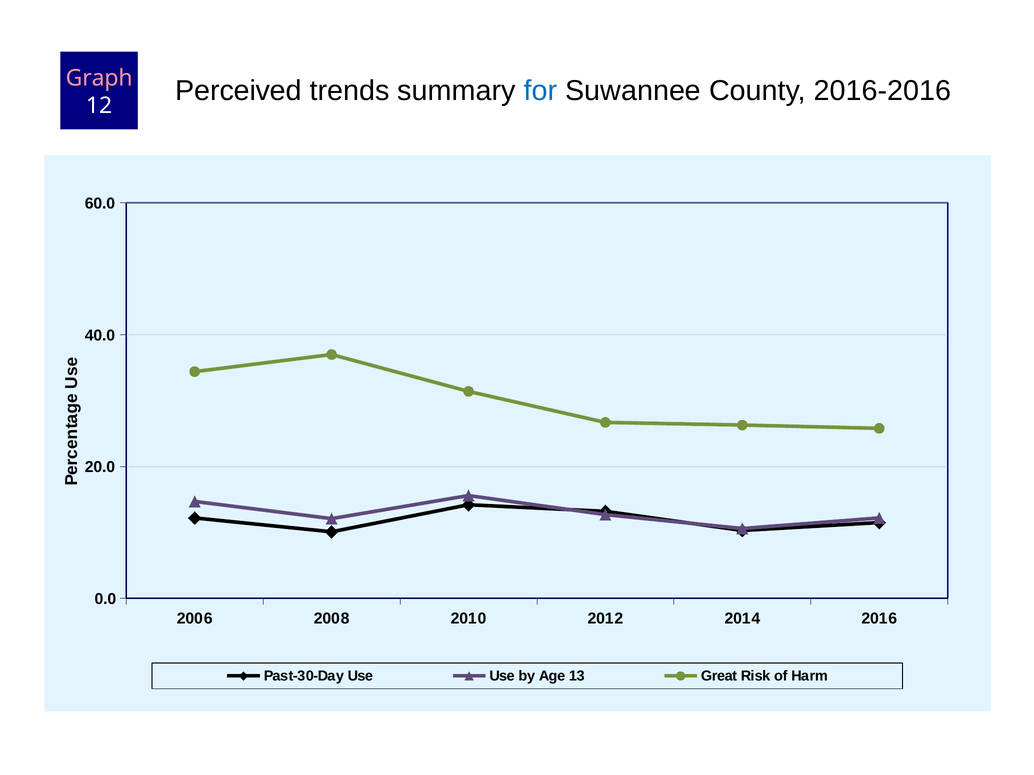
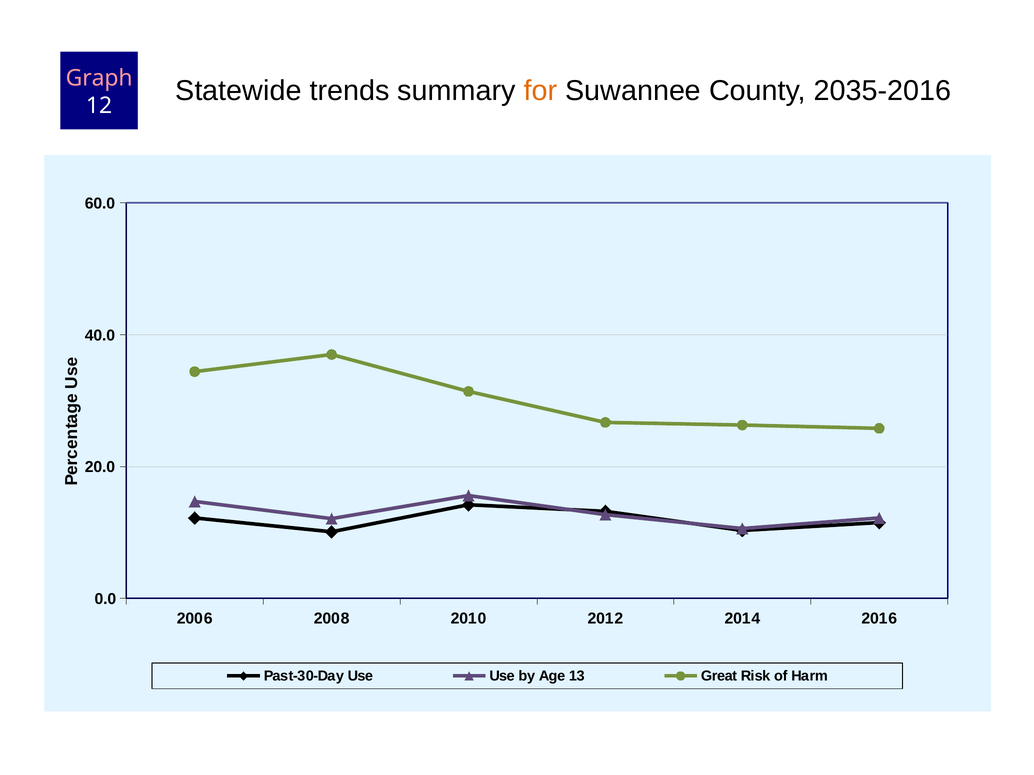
Perceived: Perceived -> Statewide
for colour: blue -> orange
2016-2016: 2016-2016 -> 2035-2016
